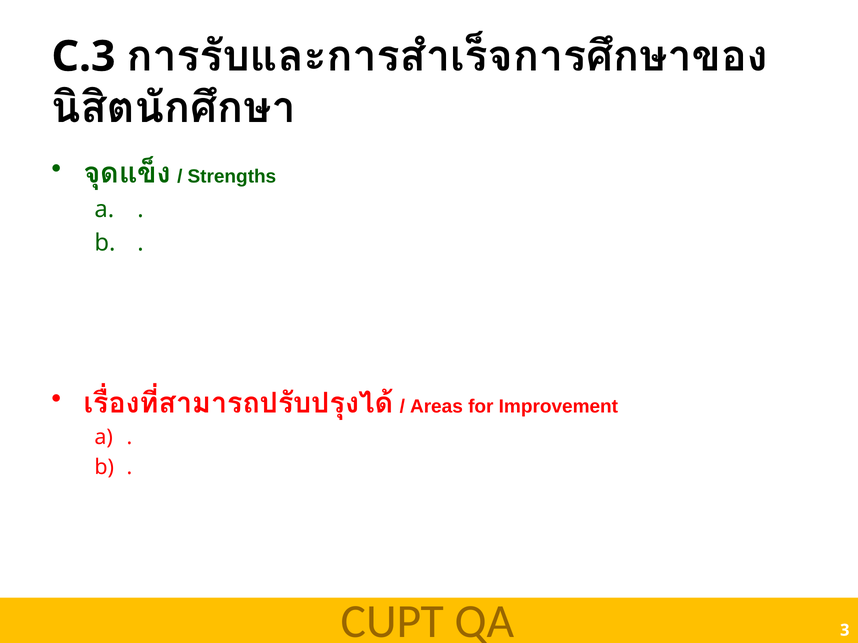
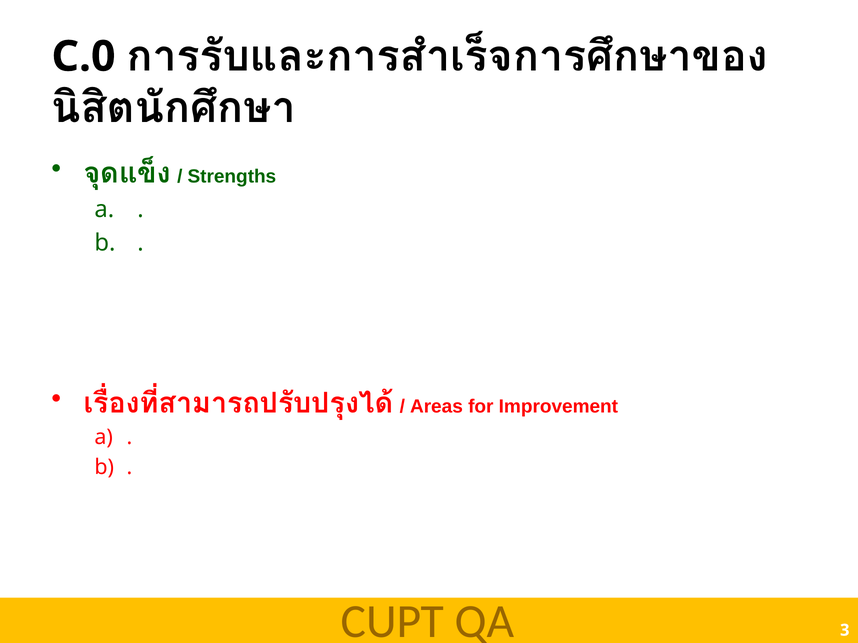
C.3: C.3 -> C.0
